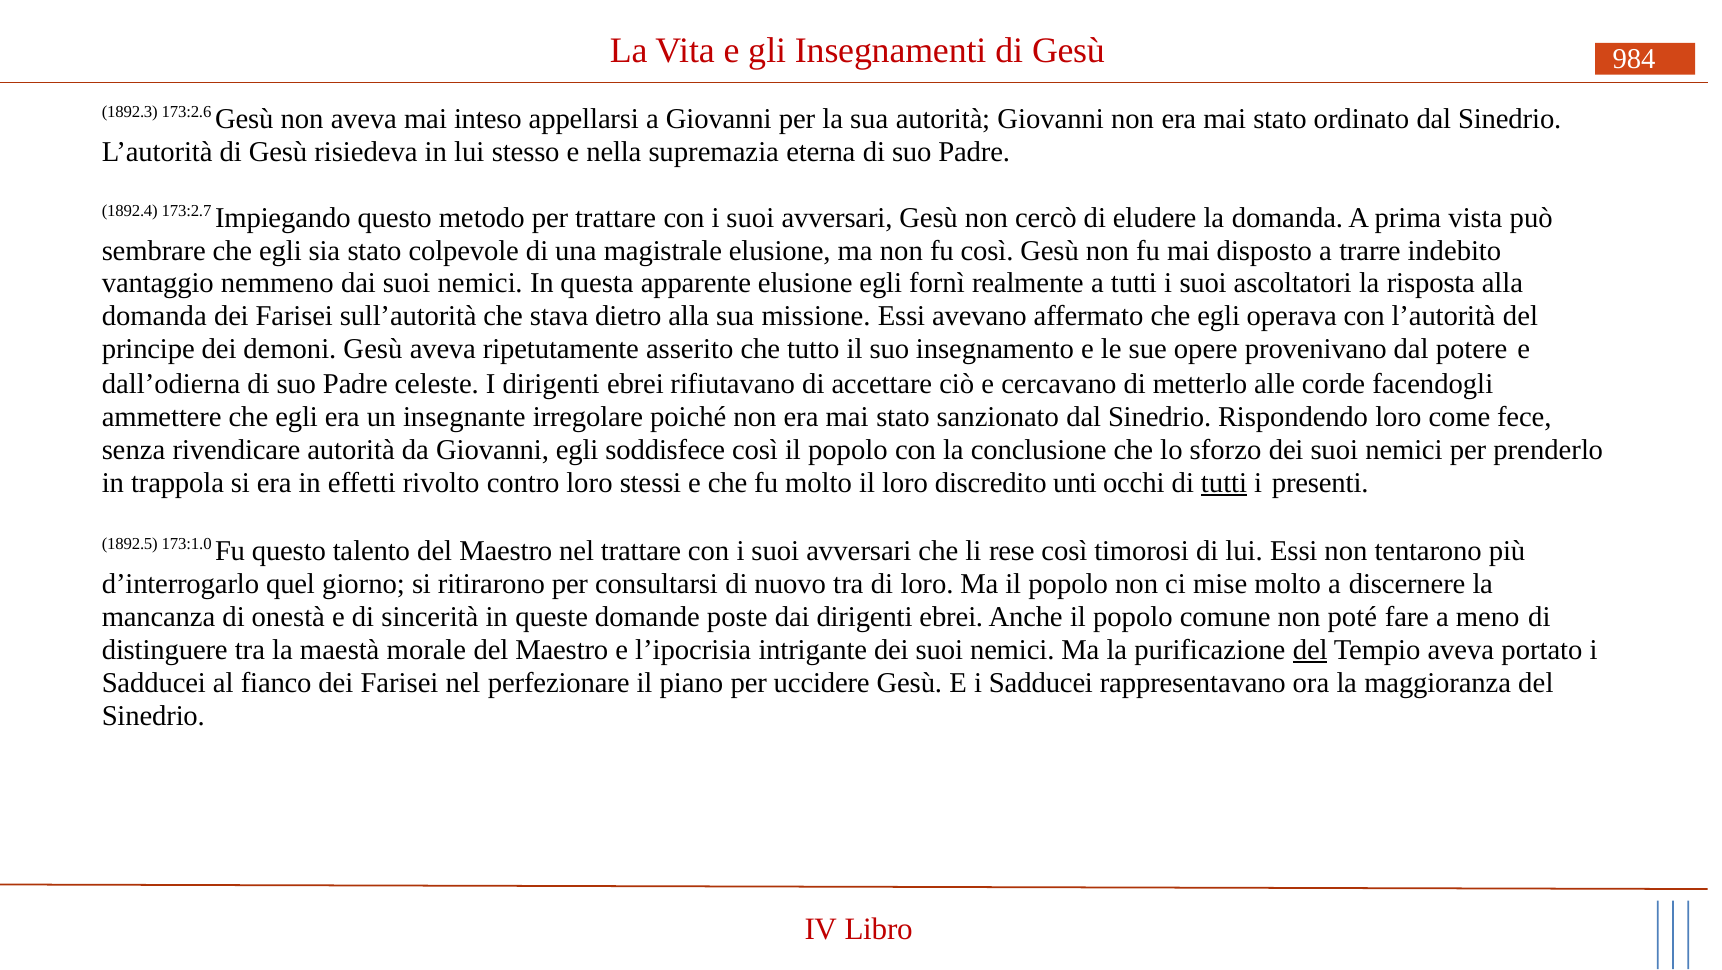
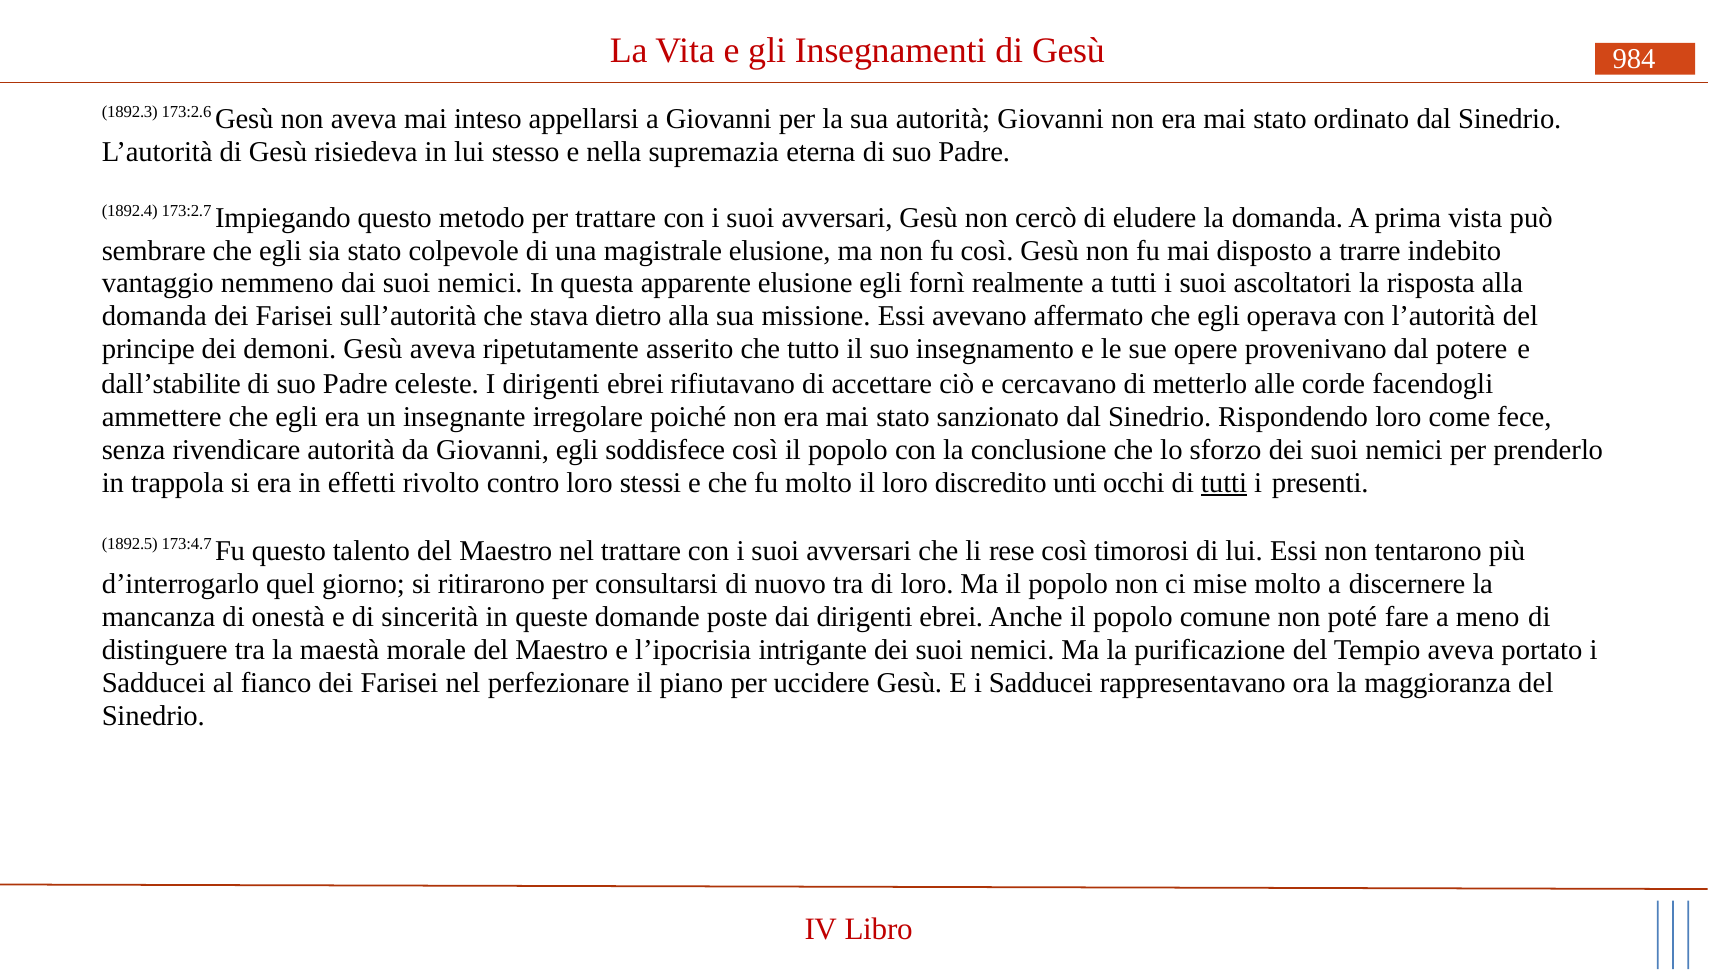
dall’odierna: dall’odierna -> dall’stabilite
173:1.0: 173:1.0 -> 173:4.7
del at (1310, 650) underline: present -> none
